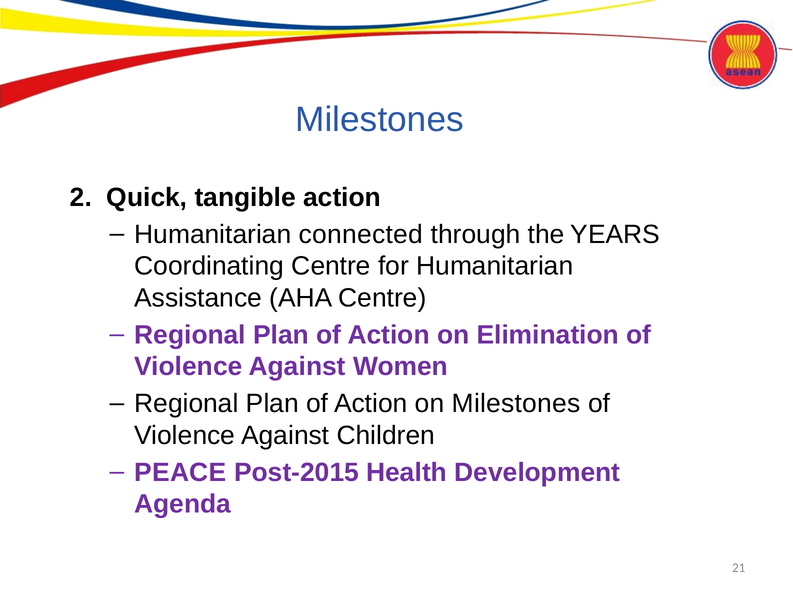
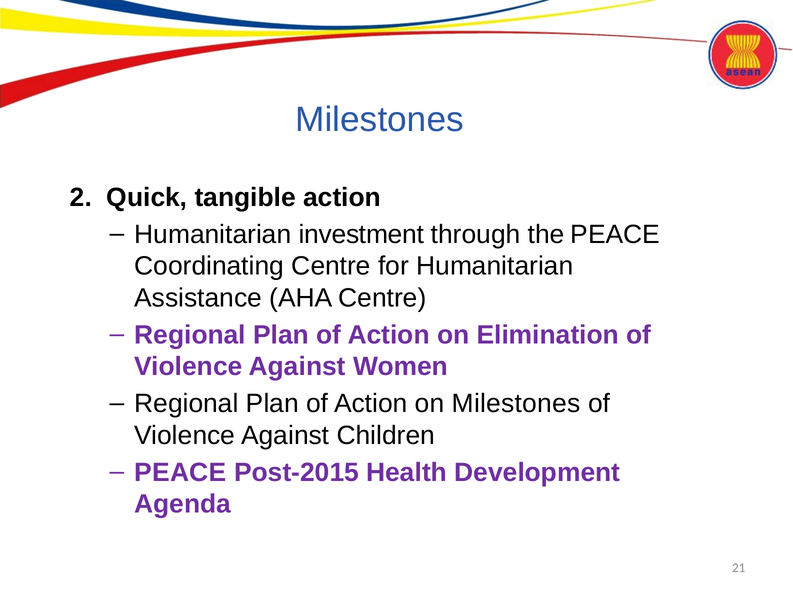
connected: connected -> investment
the YEARS: YEARS -> PEACE
